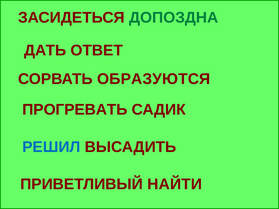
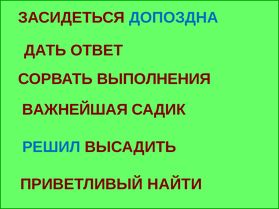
ДОПОЗДНА colour: green -> blue
ОБРАЗУЮТСЯ: ОБРАЗУЮТСЯ -> ВЫПОЛНЕНИЯ
ПРОГРЕВАТЬ: ПРОГРЕВАТЬ -> ВАЖНЕЙШАЯ
